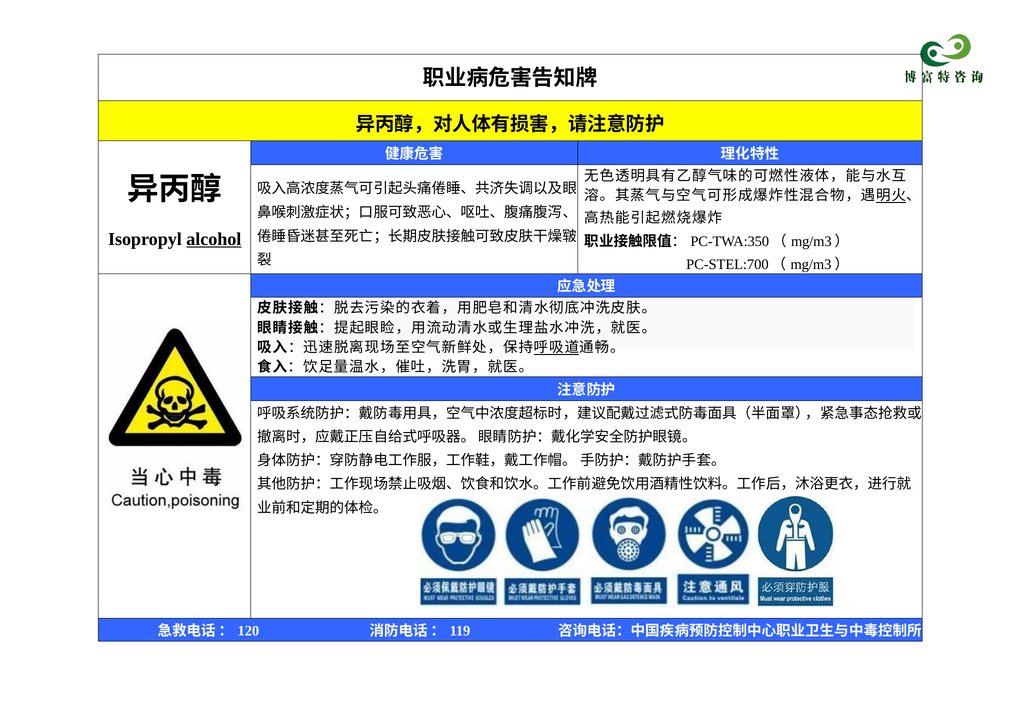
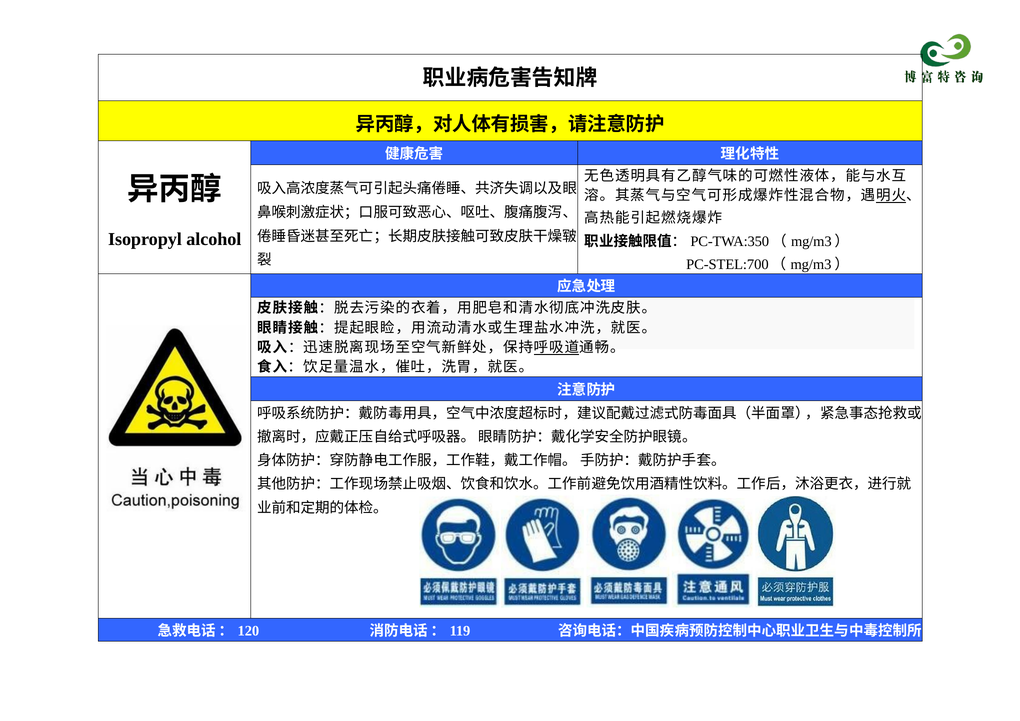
alcohol underline: present -> none
